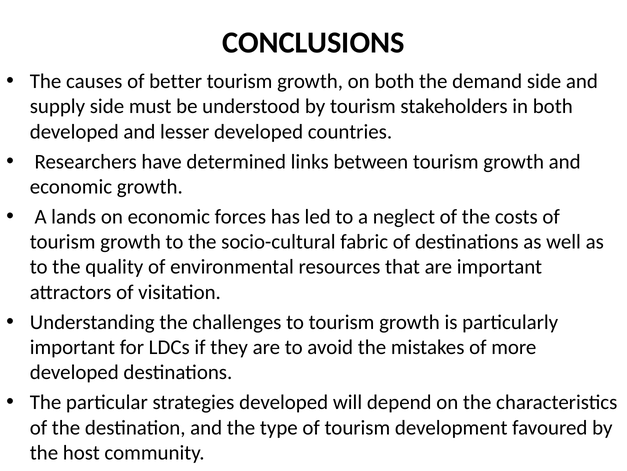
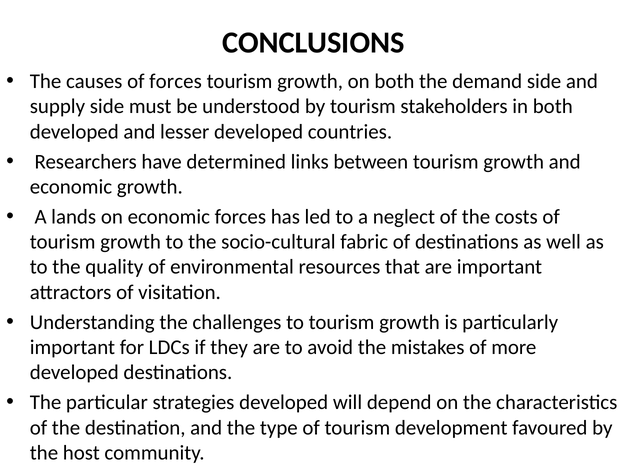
of better: better -> forces
